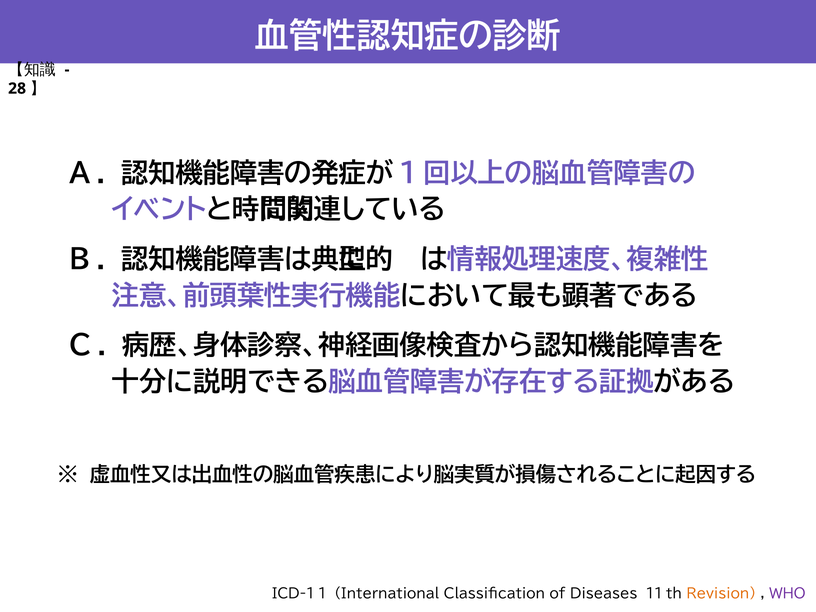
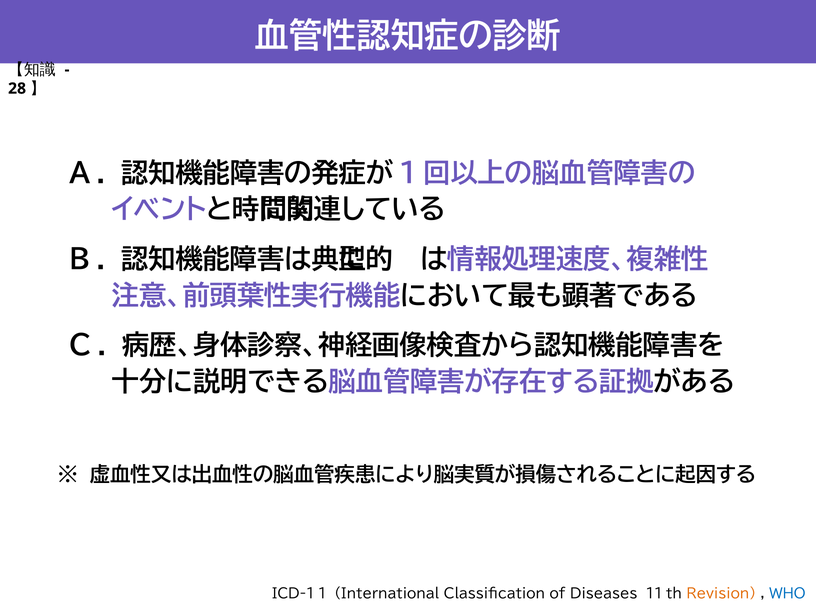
WHO colour: purple -> blue
